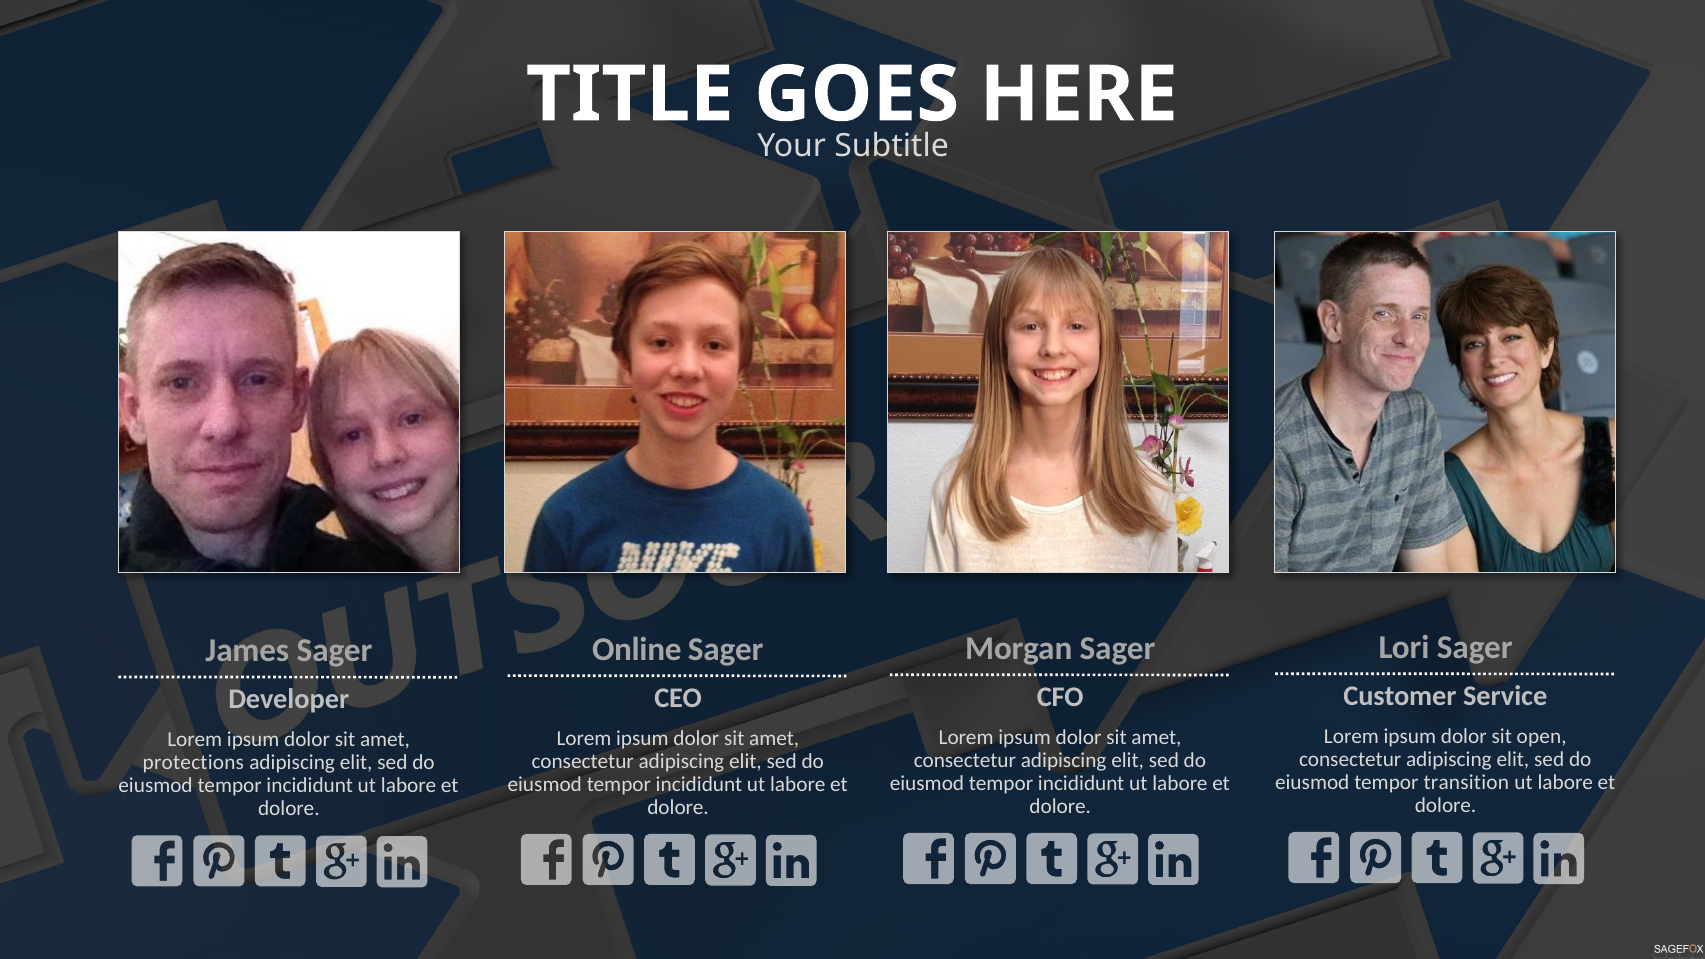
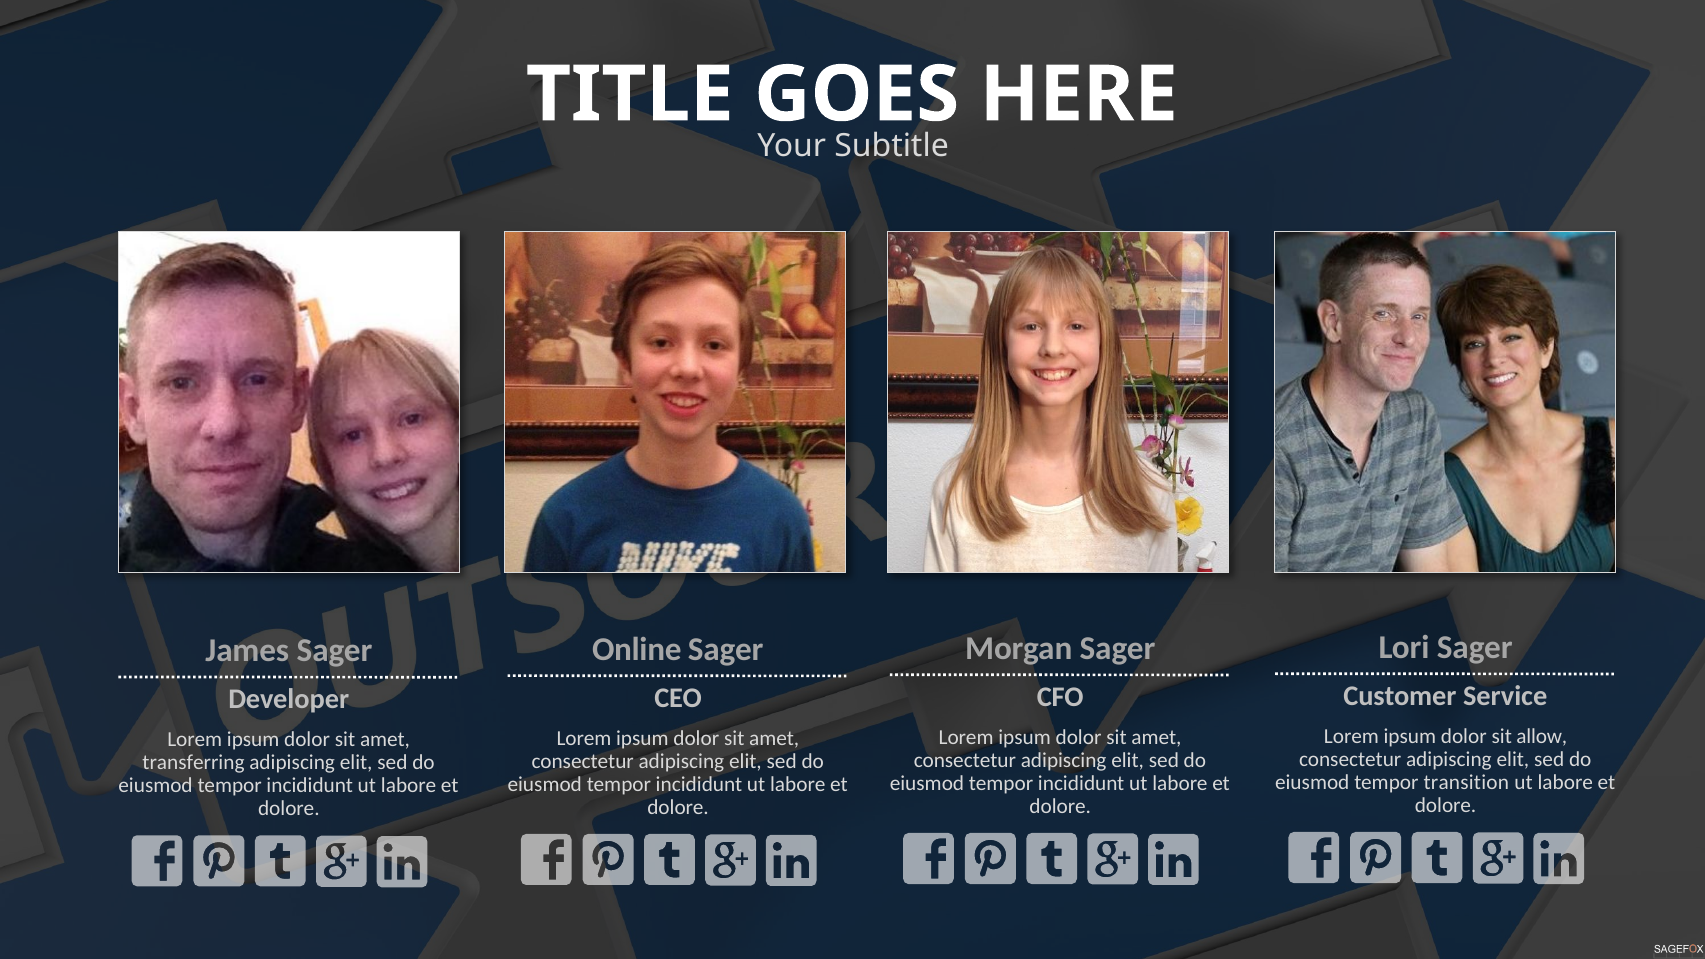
open: open -> allow
protections: protections -> transferring
